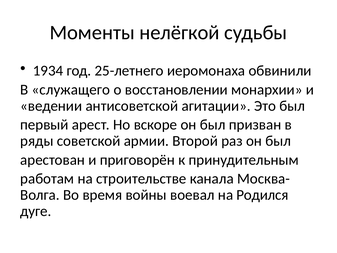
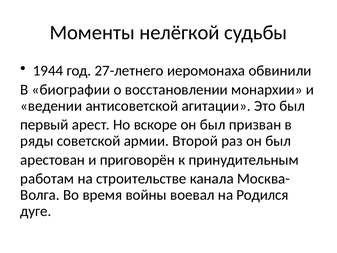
1934: 1934 -> 1944
25-летнего: 25-летнего -> 27-летнего
служащего: служащего -> биографии
